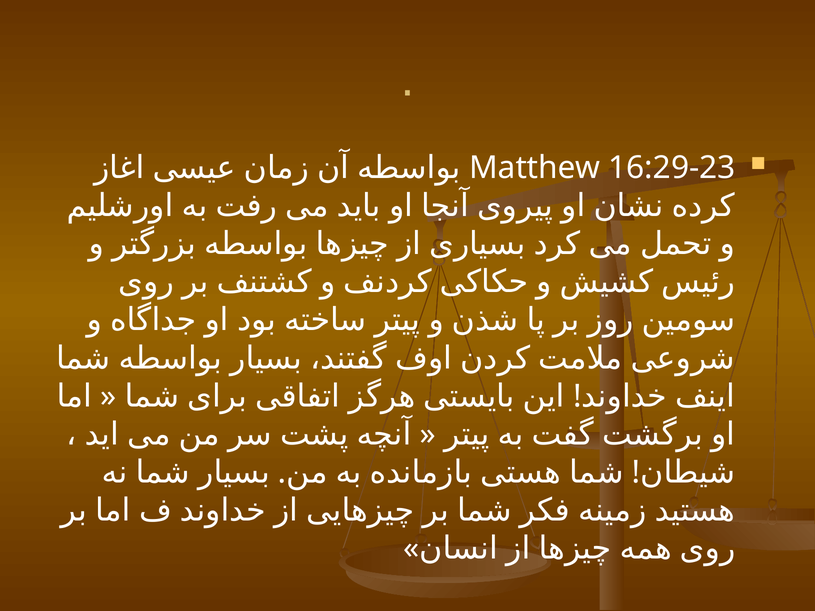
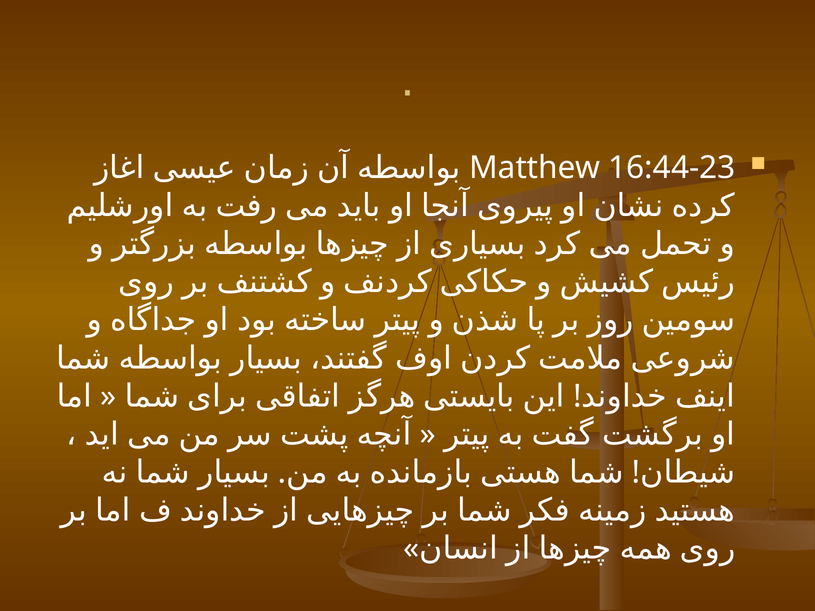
16:29-23: 16:29-23 -> 16:44-23
